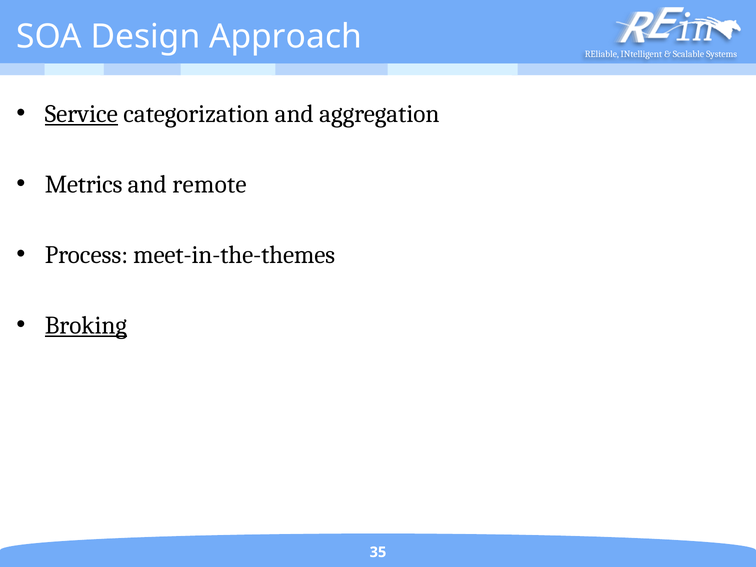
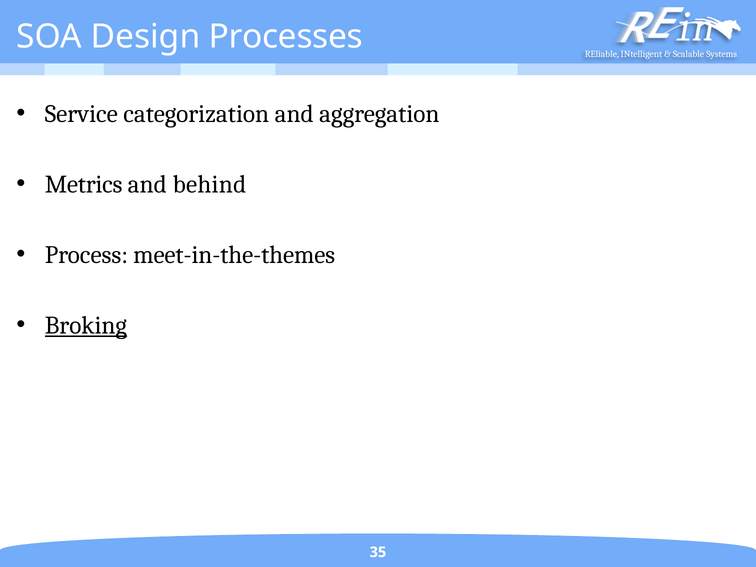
Approach: Approach -> Processes
Service underline: present -> none
remote: remote -> behind
